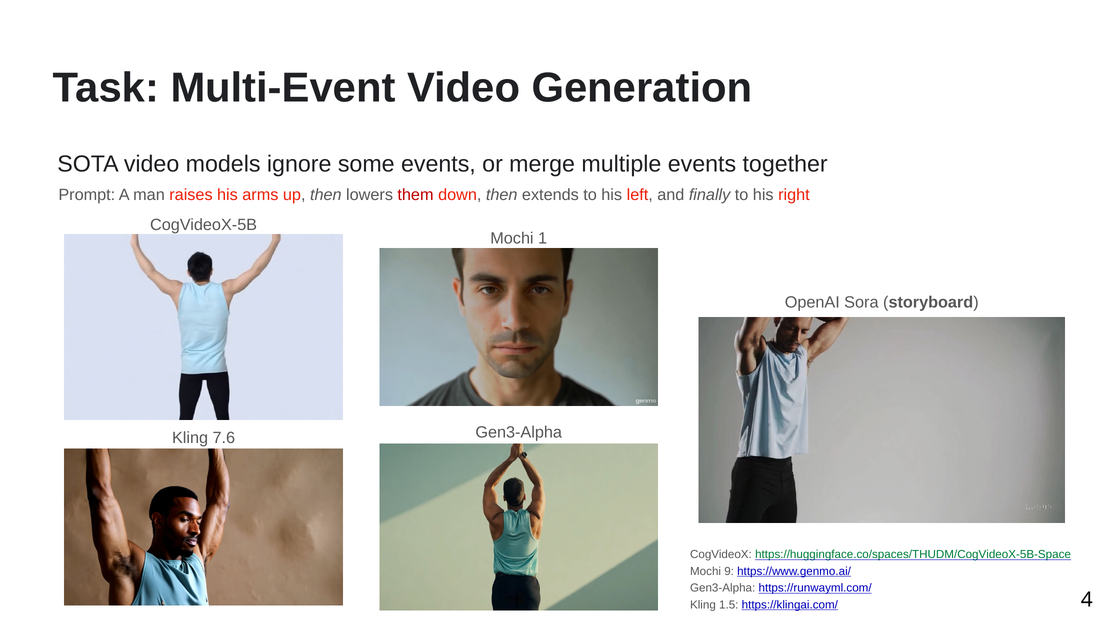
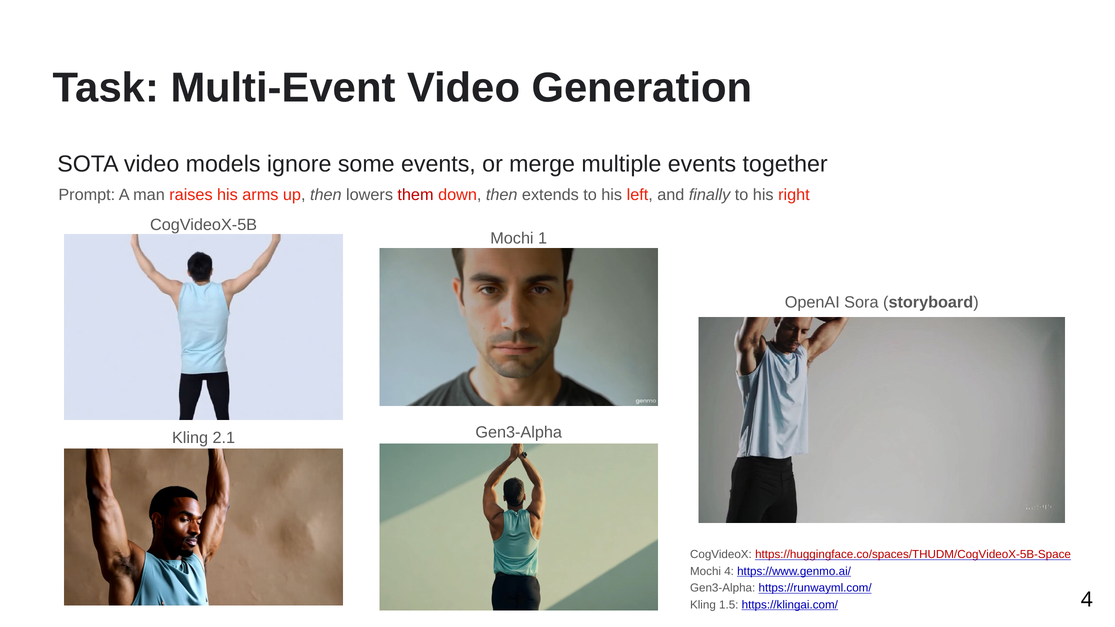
7.6: 7.6 -> 2.1
https://huggingface.co/spaces/THUDM/CogVideoX-5B-Space colour: green -> red
Mochi 9: 9 -> 4
